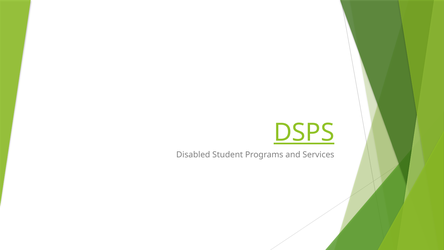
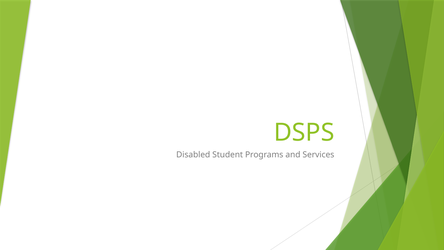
DSPS underline: present -> none
